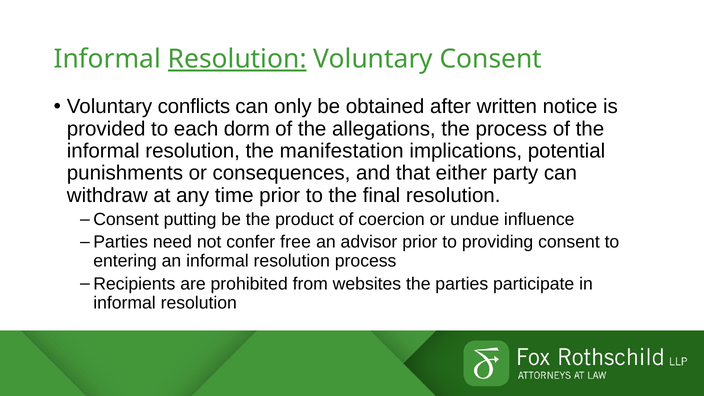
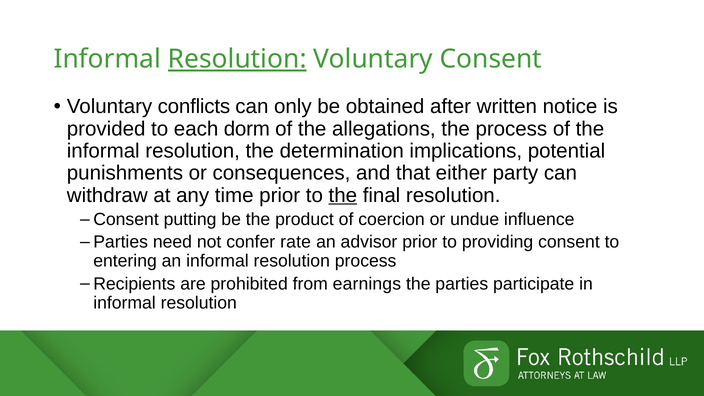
manifestation: manifestation -> determination
the at (343, 195) underline: none -> present
free: free -> rate
websites: websites -> earnings
